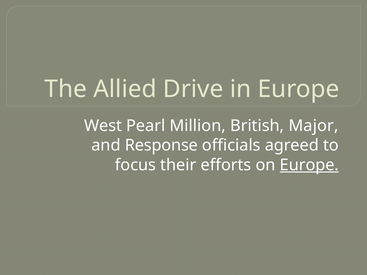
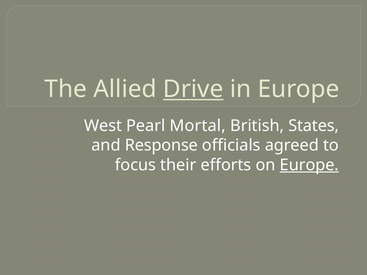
Drive underline: none -> present
Million: Million -> Mortal
Major: Major -> States
